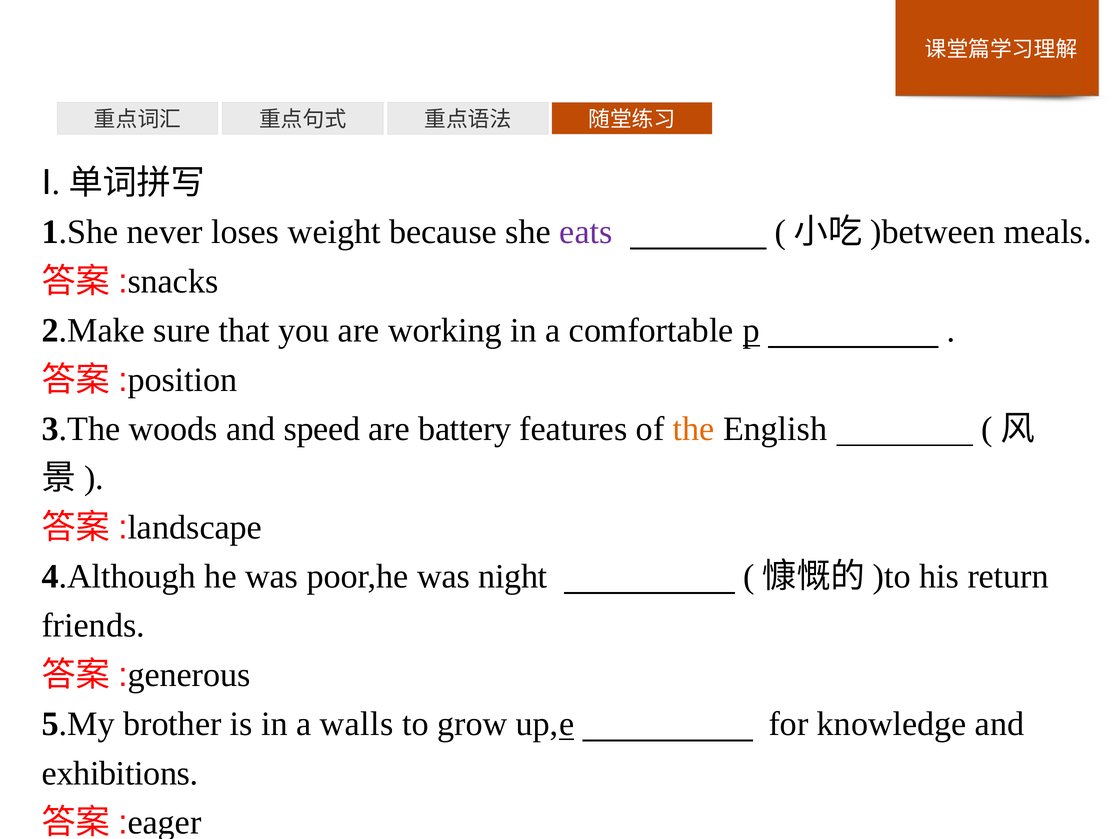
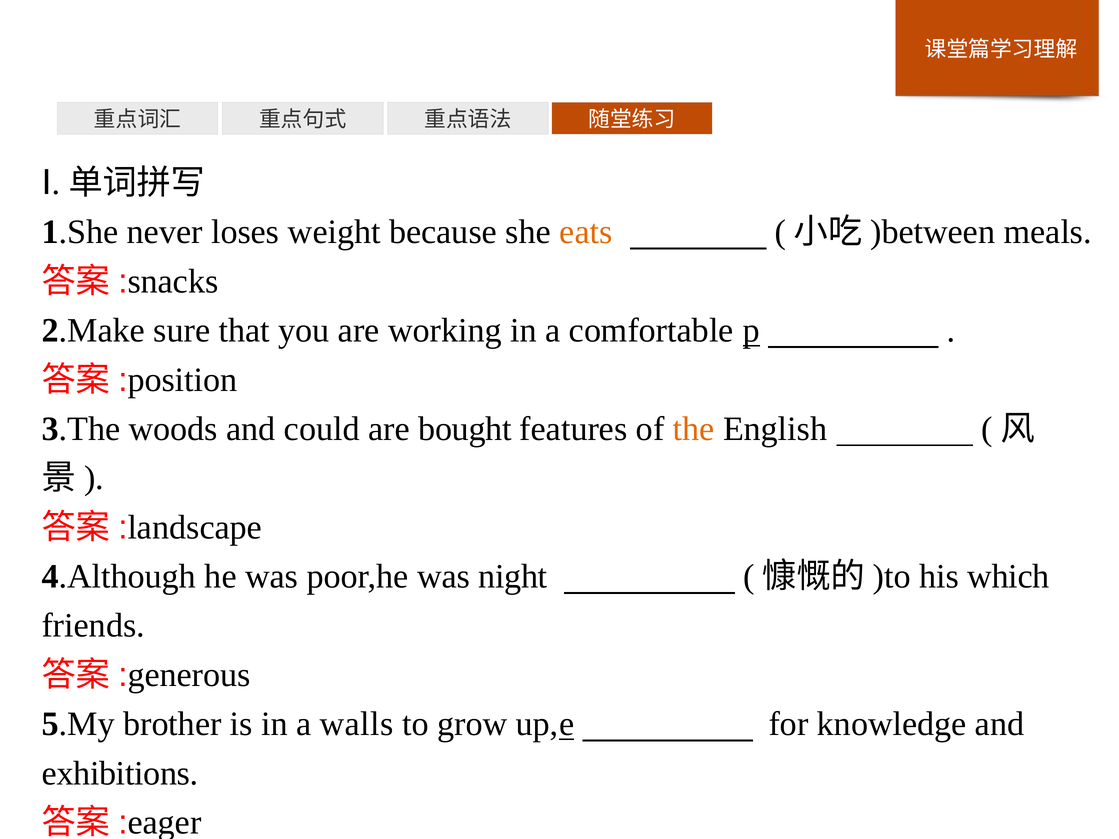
eats colour: purple -> orange
speed: speed -> could
battery: battery -> bought
return: return -> which
